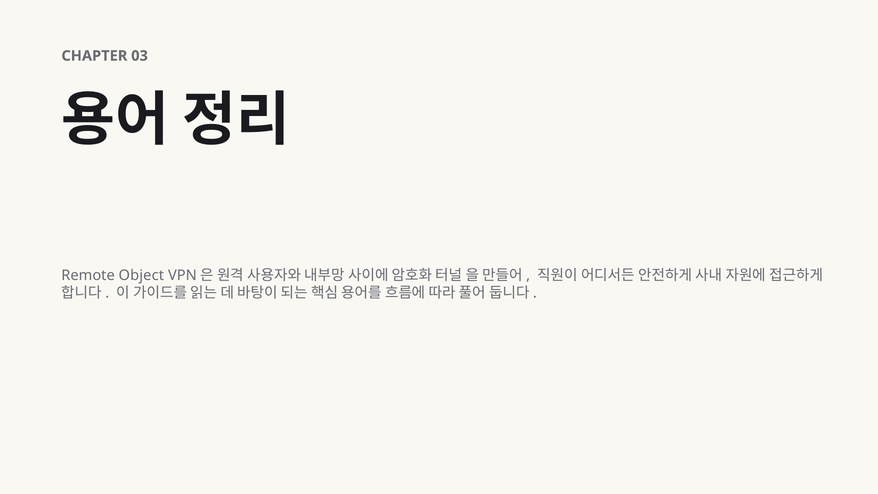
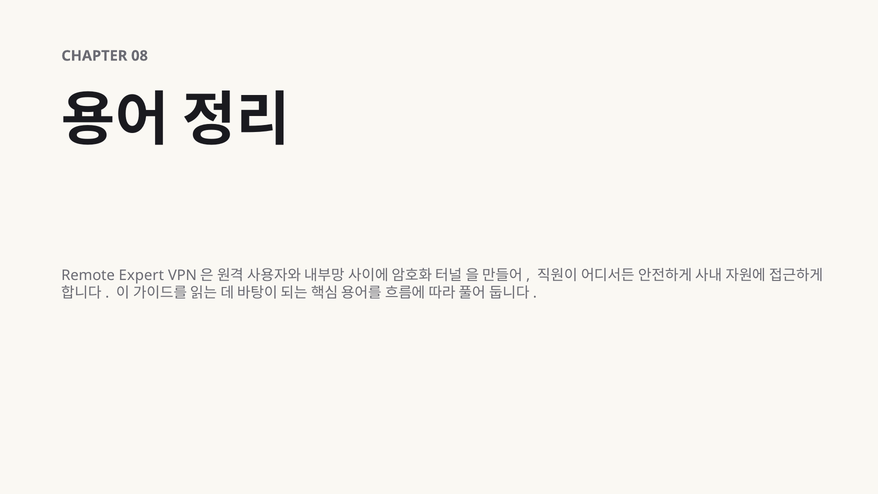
03: 03 -> 08
Object: Object -> Expert
